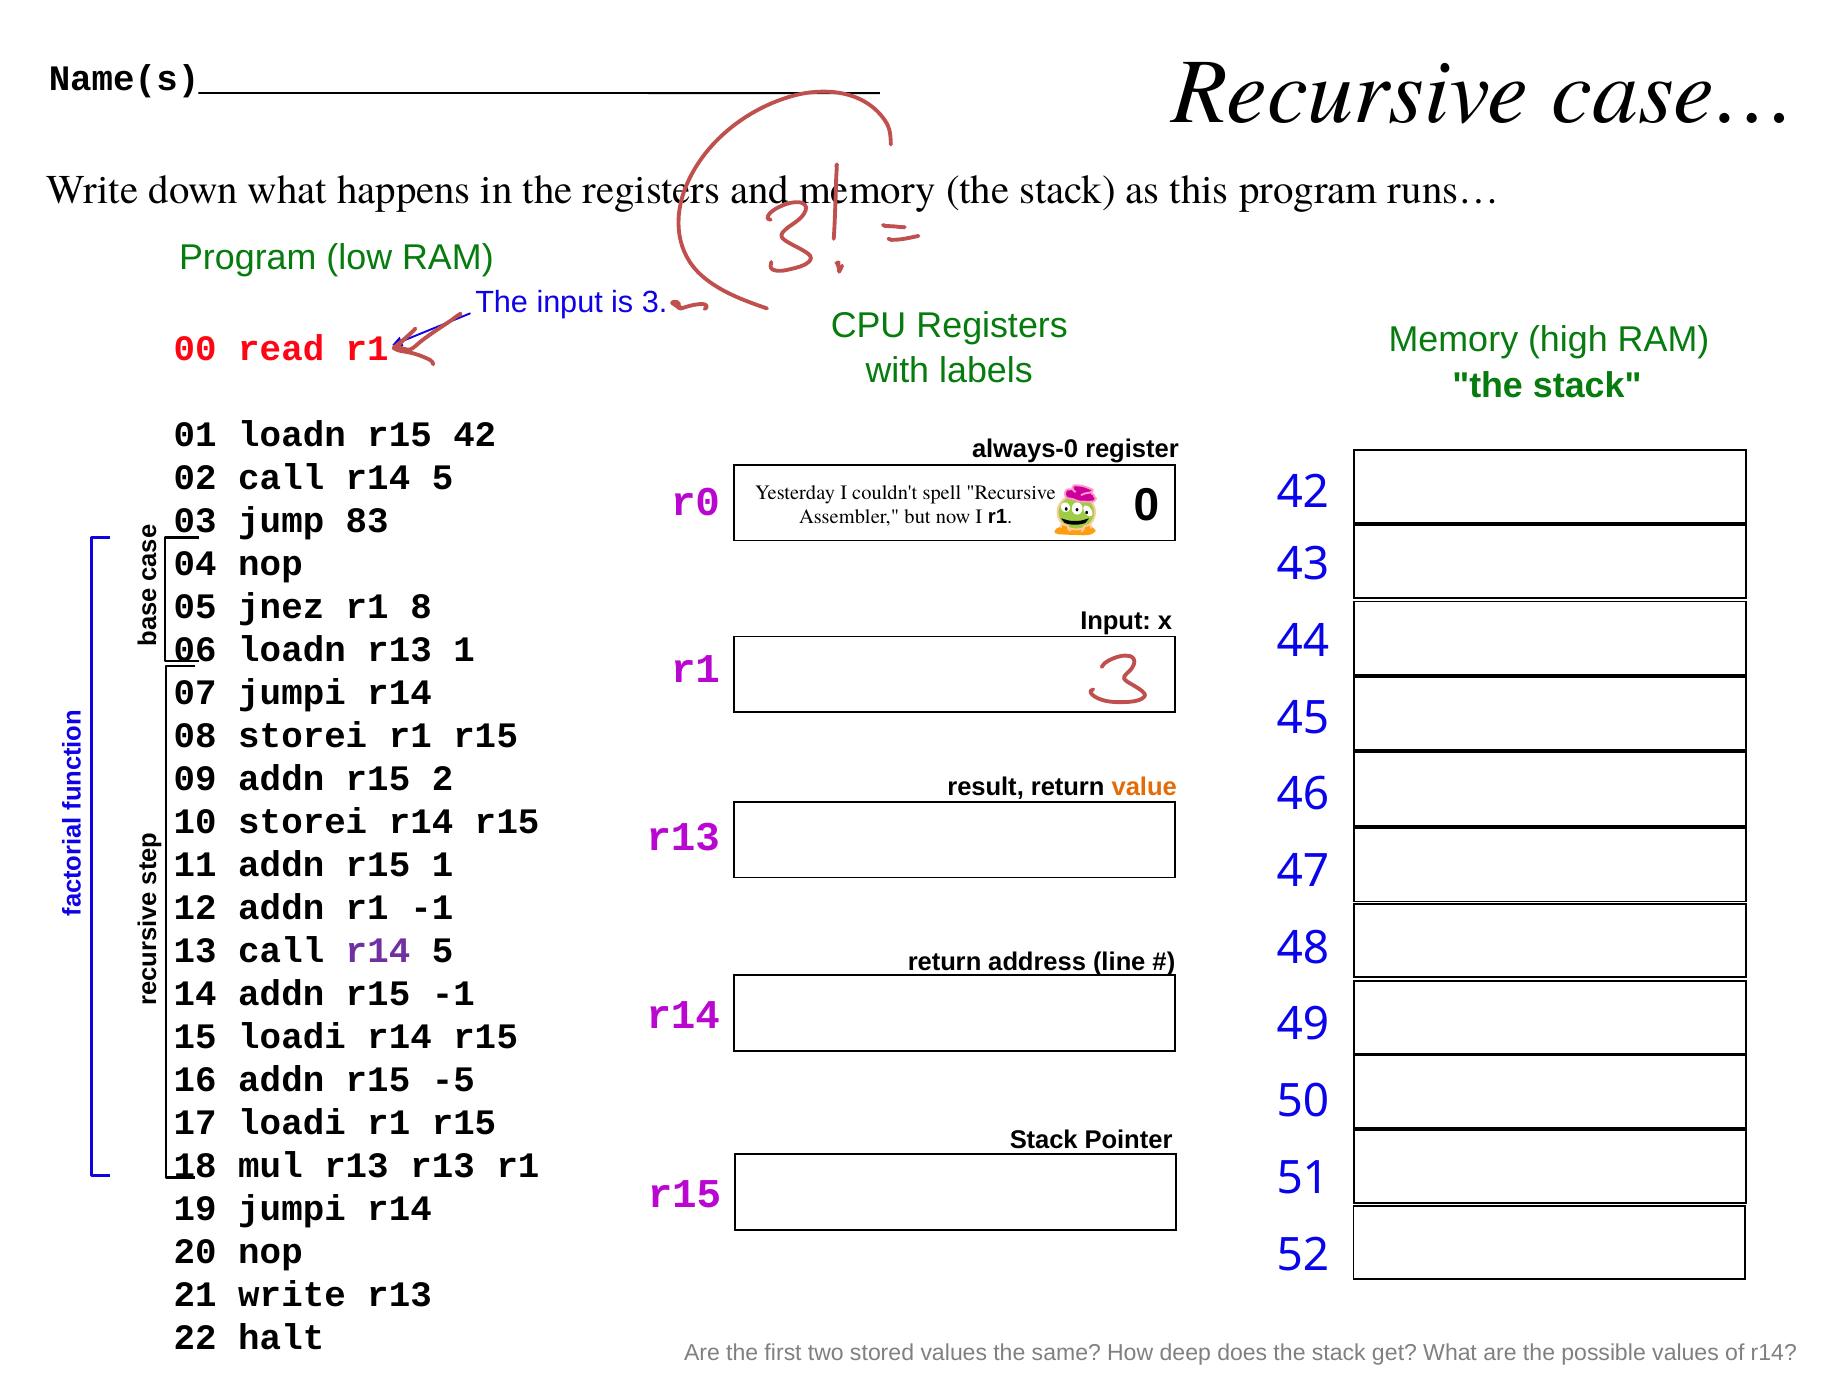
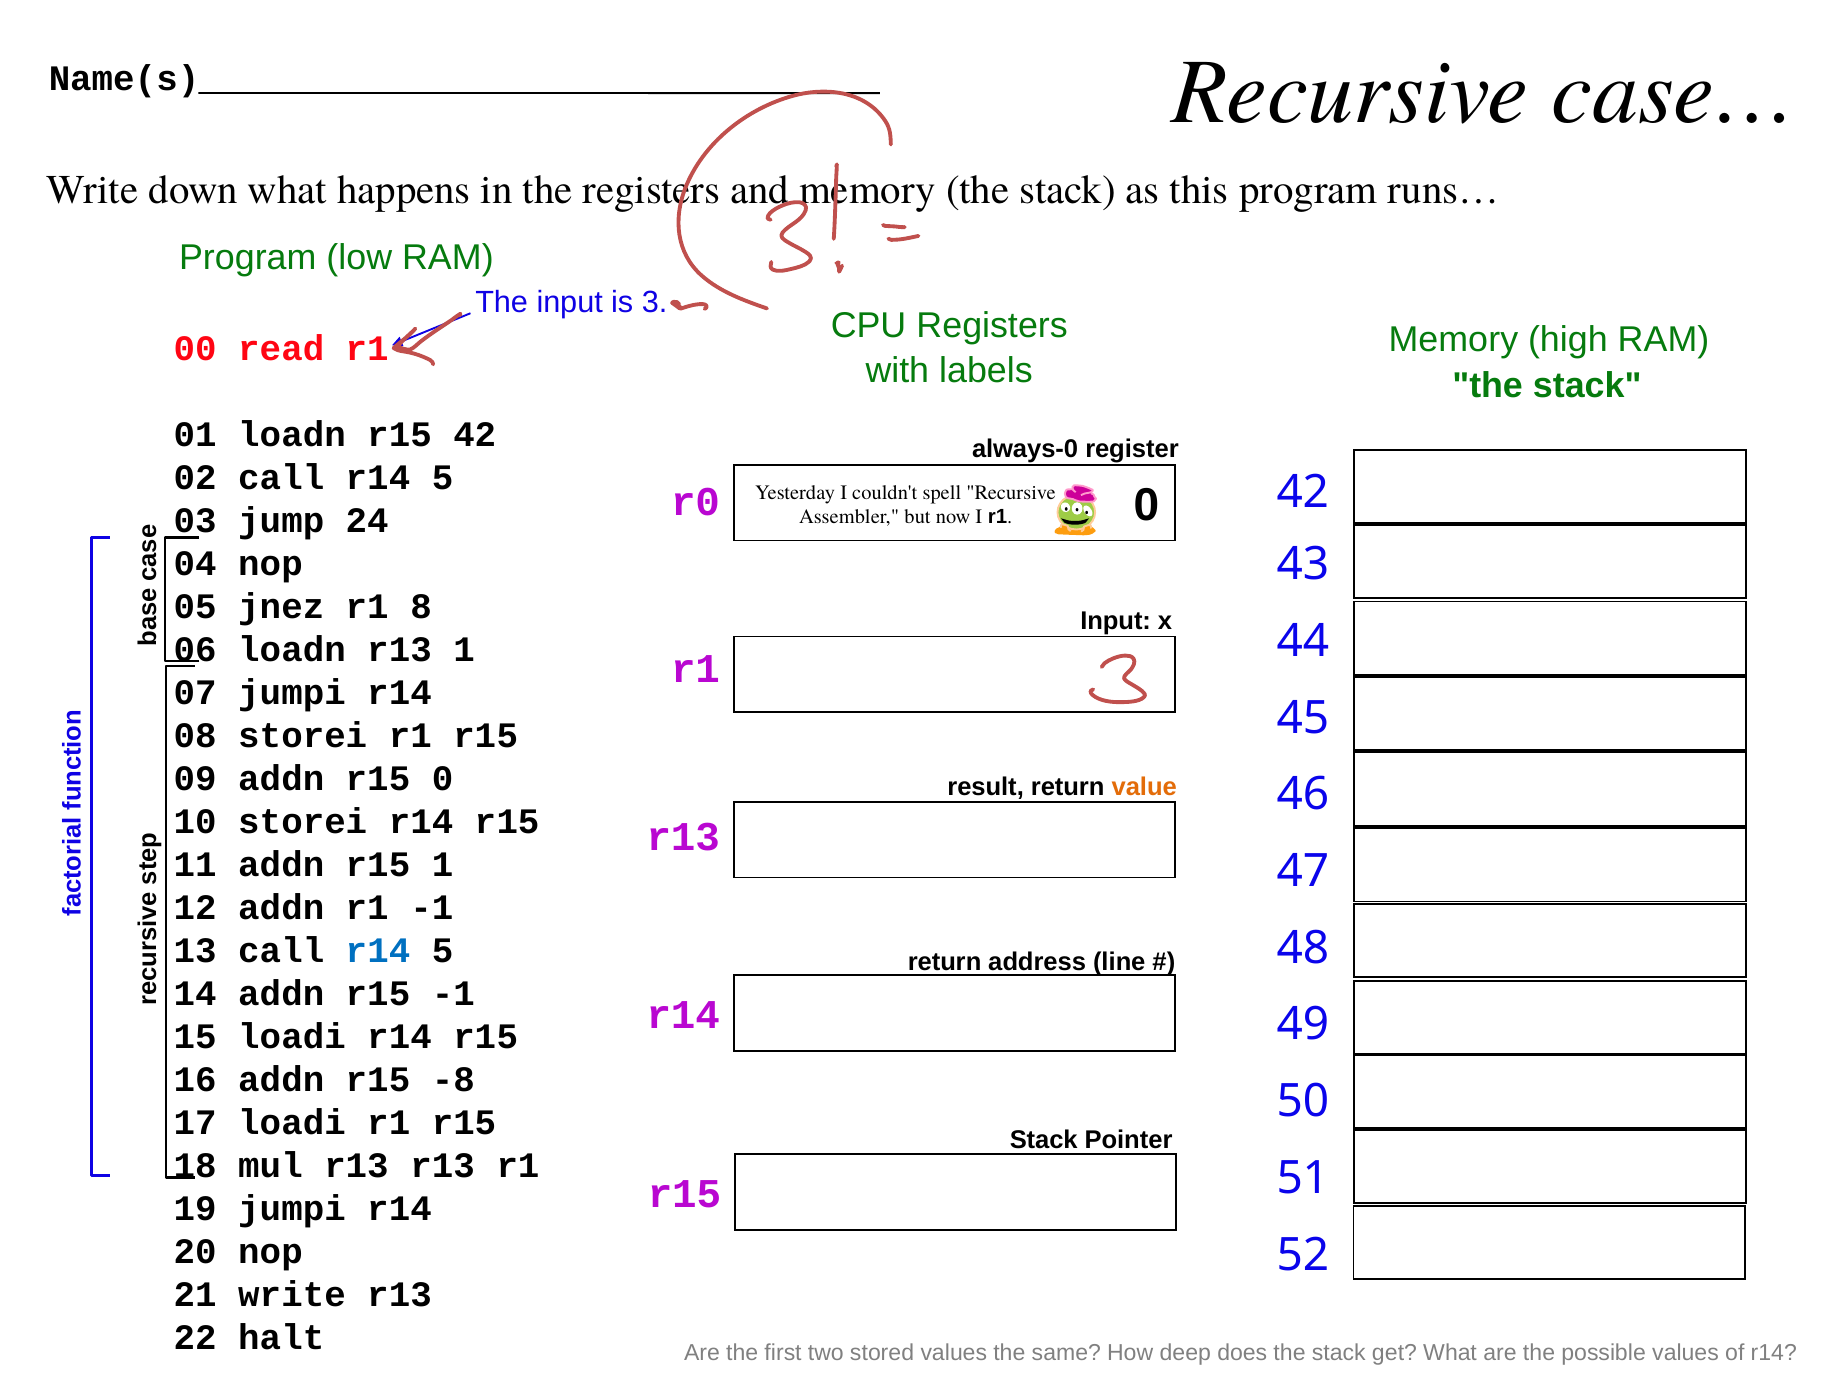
83: 83 -> 24
r15 2: 2 -> 0
r14 at (378, 951) colour: purple -> blue
-5: -5 -> -8
